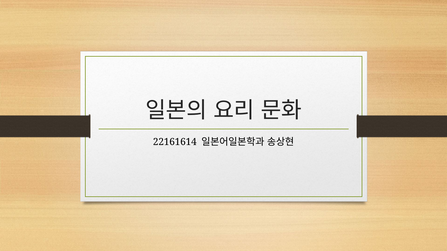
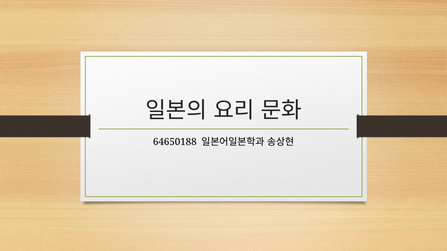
22161614: 22161614 -> 64650188
